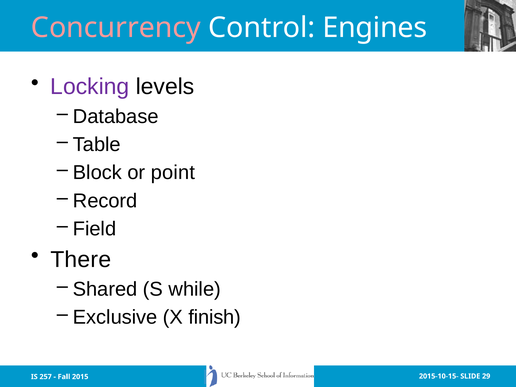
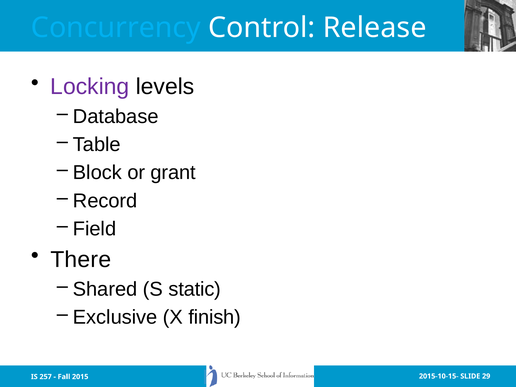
Concurrency colour: pink -> light blue
Engines: Engines -> Release
point: point -> grant
while: while -> static
